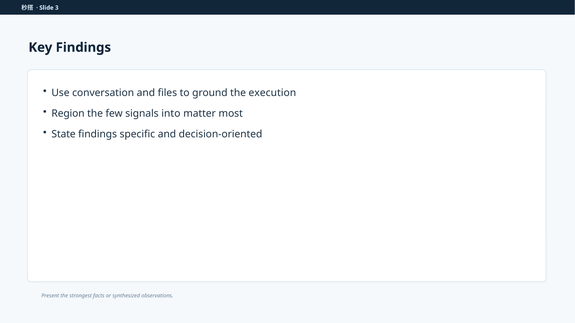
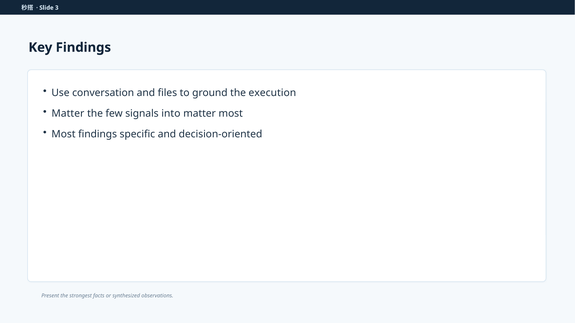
Region at (68, 114): Region -> Matter
State at (64, 134): State -> Most
